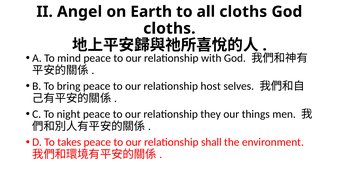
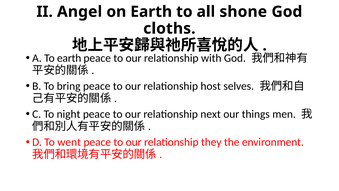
all cloths: cloths -> shone
To mind: mind -> earth
they: they -> next
takes: takes -> went
shall: shall -> they
